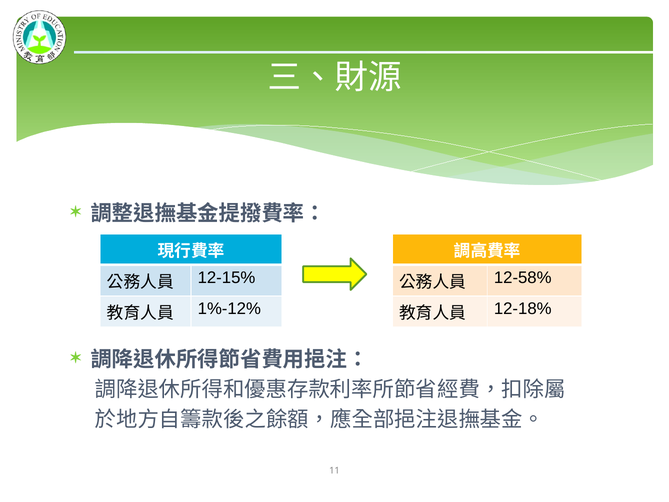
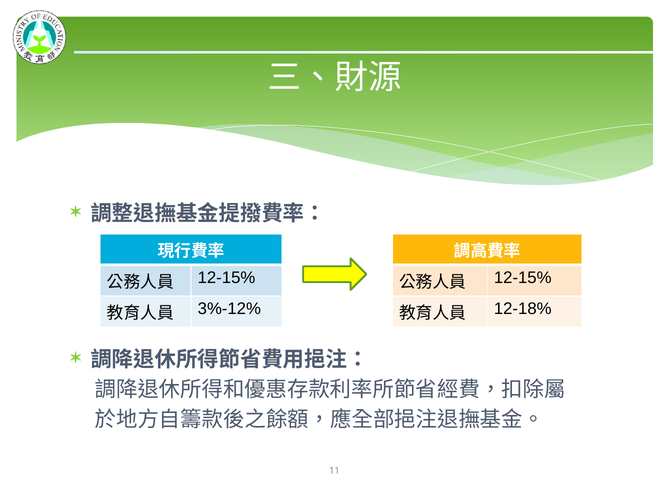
12-58% at (523, 278): 12-58% -> 12-15%
1%-12%: 1%-12% -> 3%-12%
